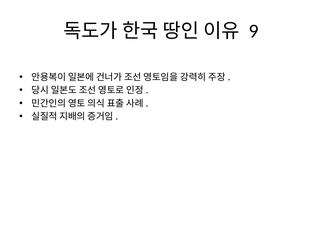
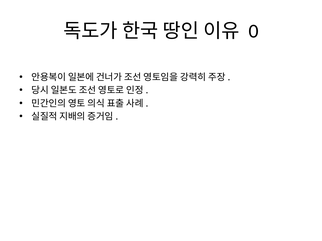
9: 9 -> 0
